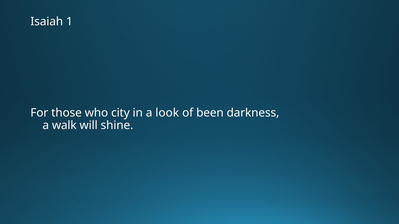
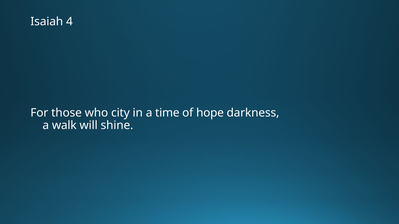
1: 1 -> 4
look: look -> time
been: been -> hope
